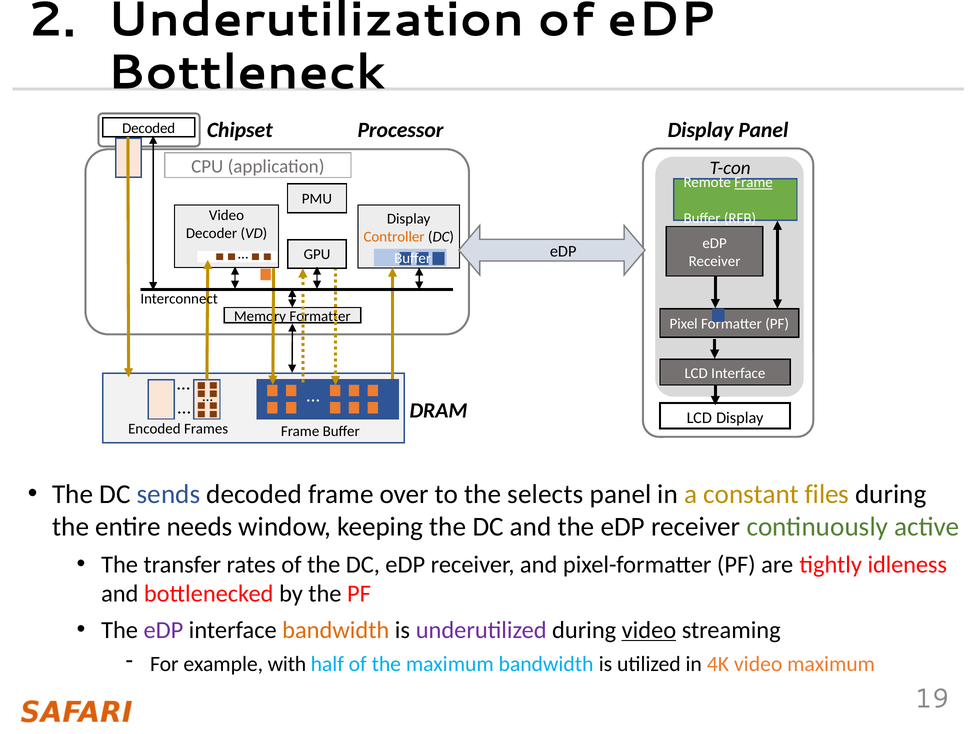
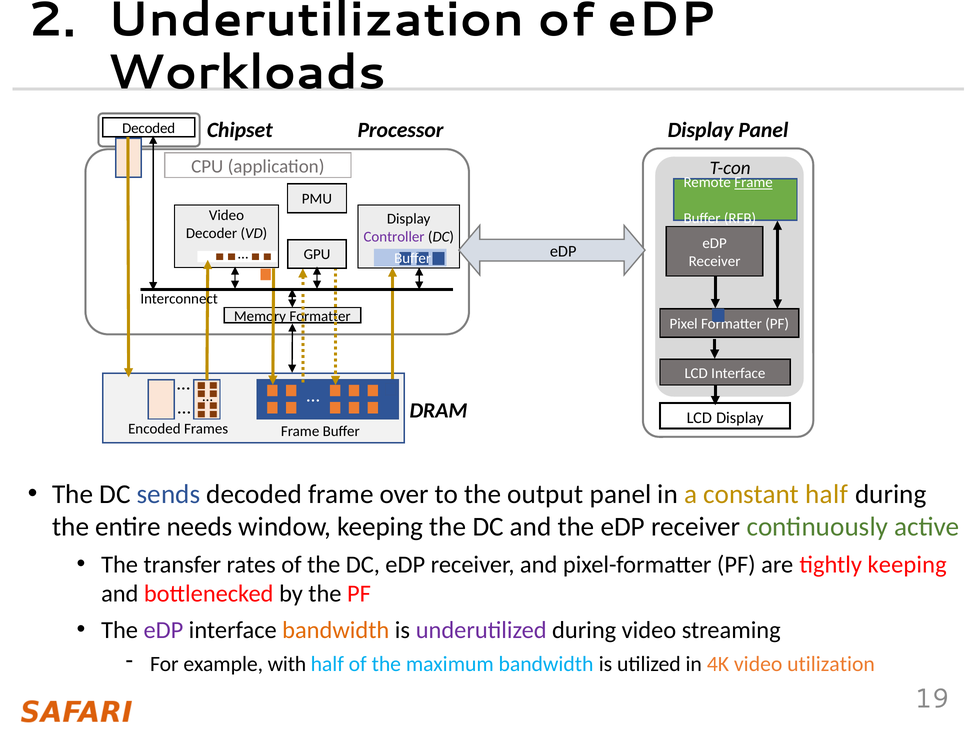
Bottleneck: Bottleneck -> Workloads
Controller colour: orange -> purple
selects: selects -> output
constant files: files -> half
tightly idleness: idleness -> keeping
video at (649, 630) underline: present -> none
video maximum: maximum -> utilization
